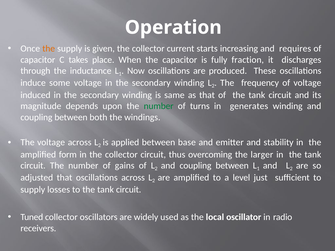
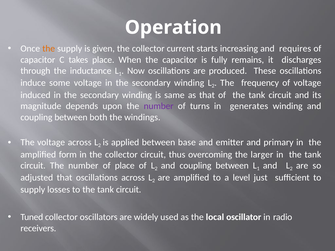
fraction: fraction -> remains
number at (159, 106) colour: green -> purple
stability: stability -> primary
of gains: gains -> place
